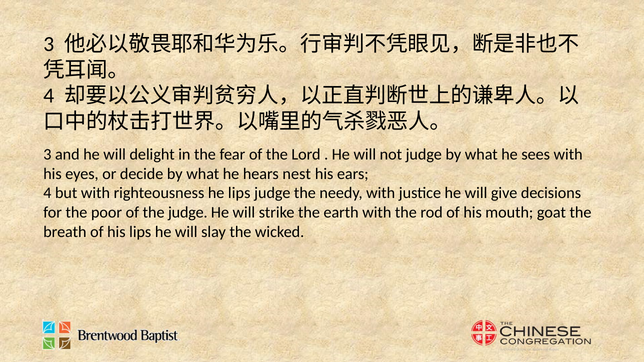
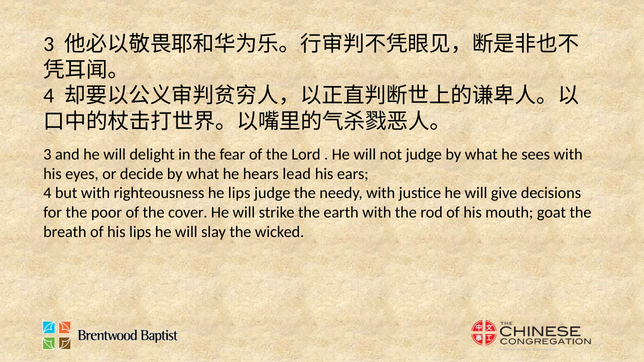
nest: nest -> lead
the judge: judge -> cover
